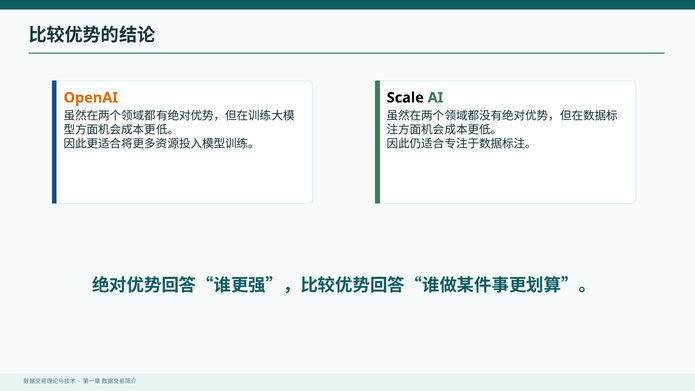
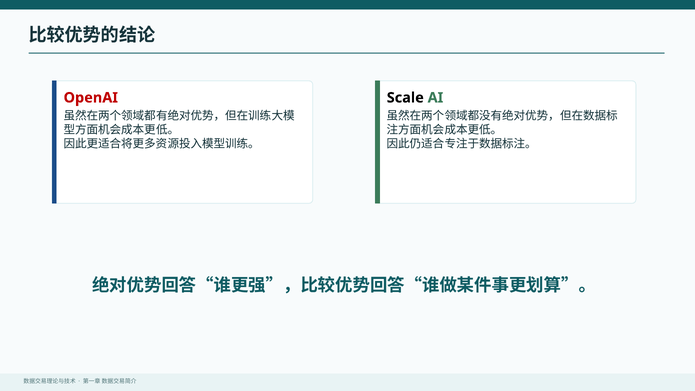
OpenAI colour: orange -> red
